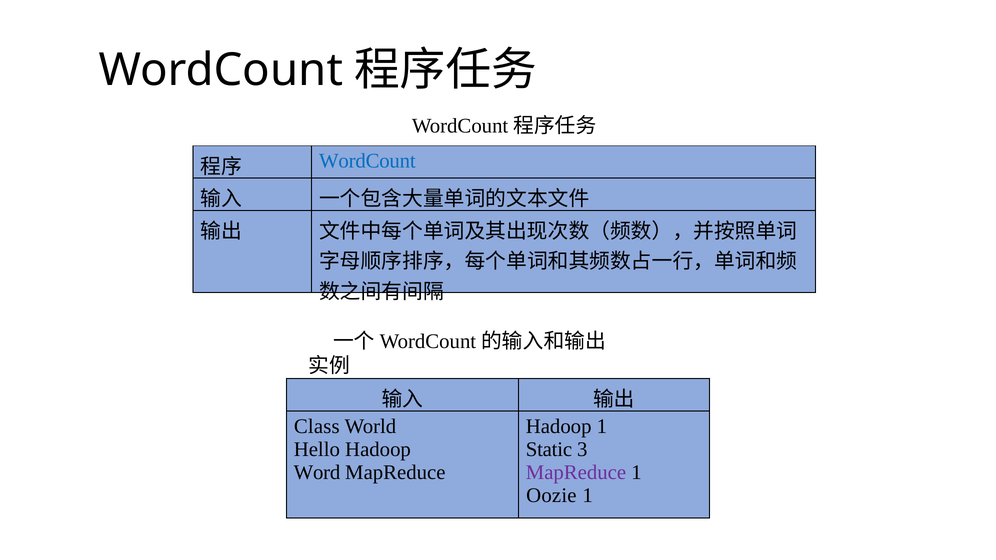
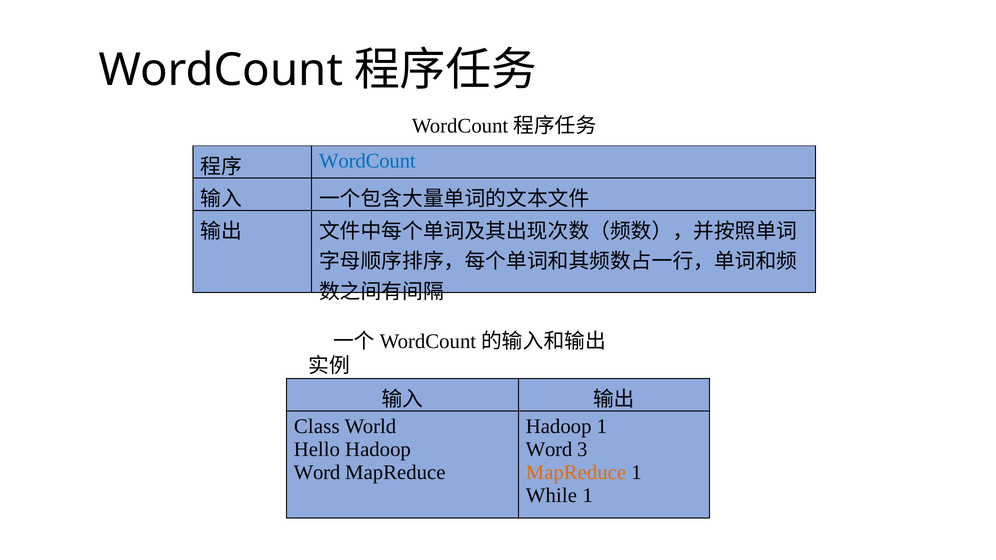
Static at (549, 450): Static -> Word
MapReduce at (576, 473) colour: purple -> orange
Oozie: Oozie -> While
